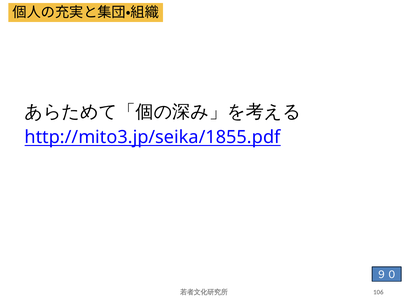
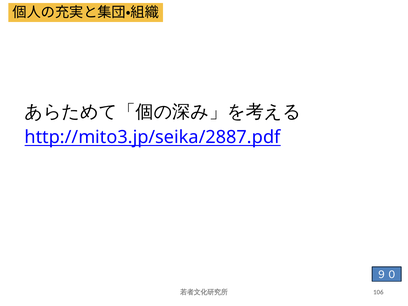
http://mito3.jp/seika/1855.pdf: http://mito3.jp/seika/1855.pdf -> http://mito3.jp/seika/2887.pdf
